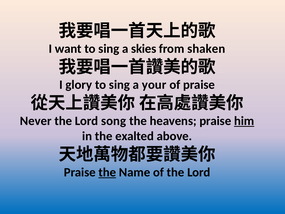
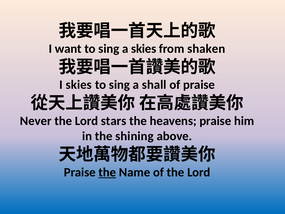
I glory: glory -> skies
your: your -> shall
song: song -> stars
him underline: present -> none
exalted: exalted -> shining
